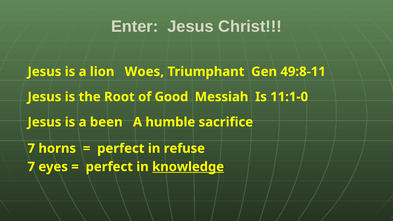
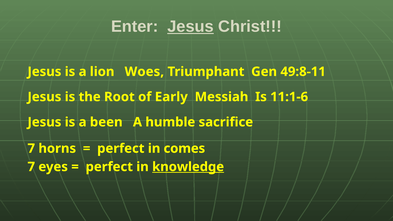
Jesus at (191, 26) underline: none -> present
Good: Good -> Early
11:1-0: 11:1-0 -> 11:1-6
refuse: refuse -> comes
